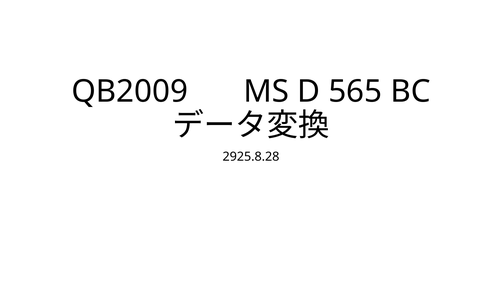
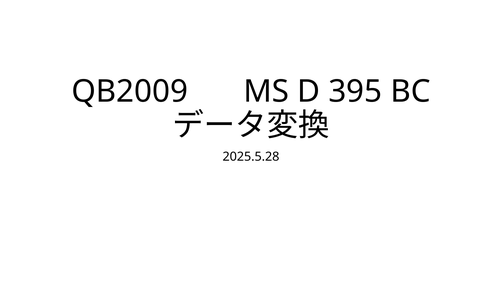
565: 565 -> 395
2925.8.28: 2925.8.28 -> 2025.5.28
